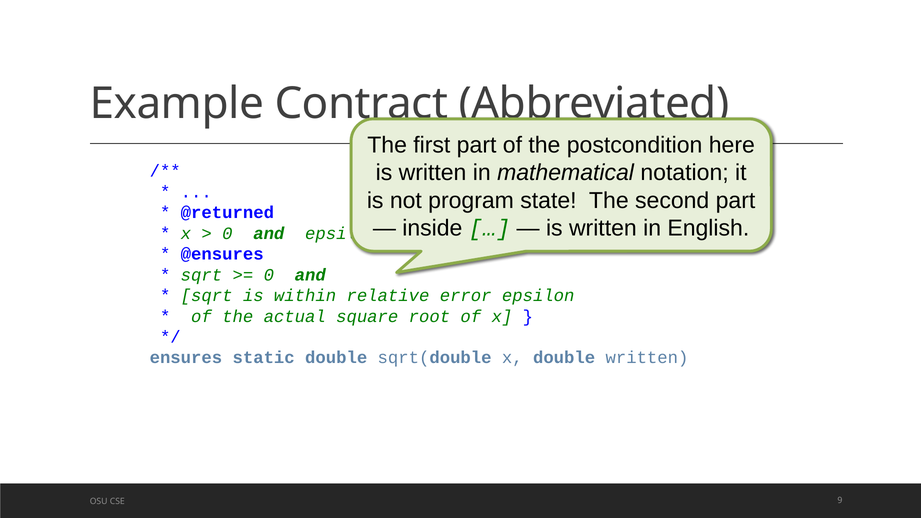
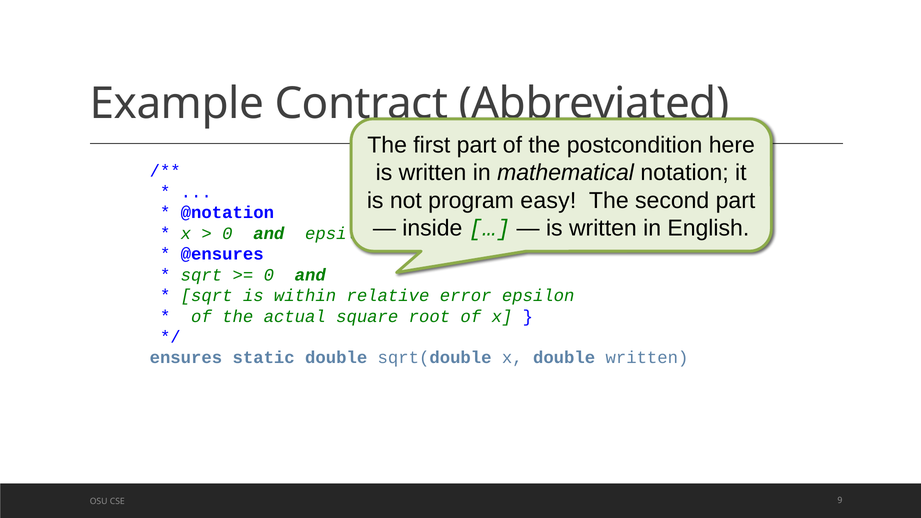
state: state -> easy
@returned: @returned -> @notation
